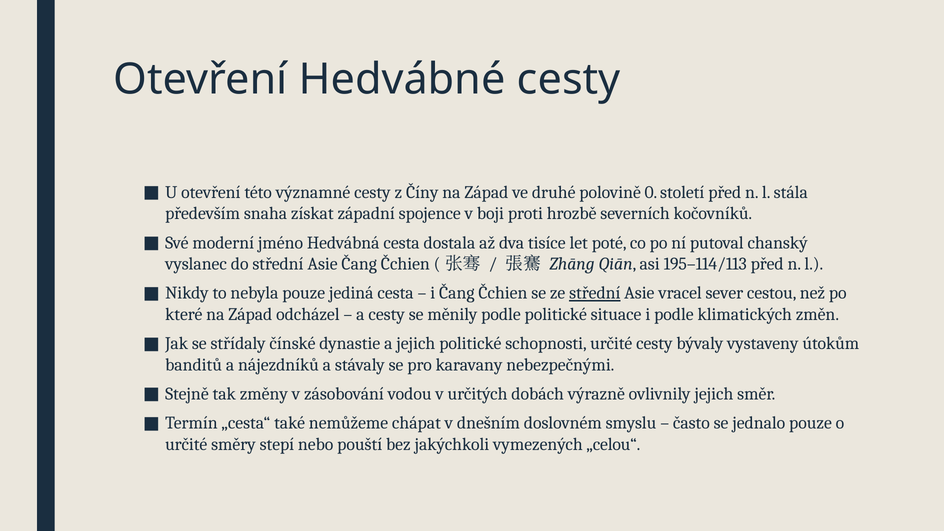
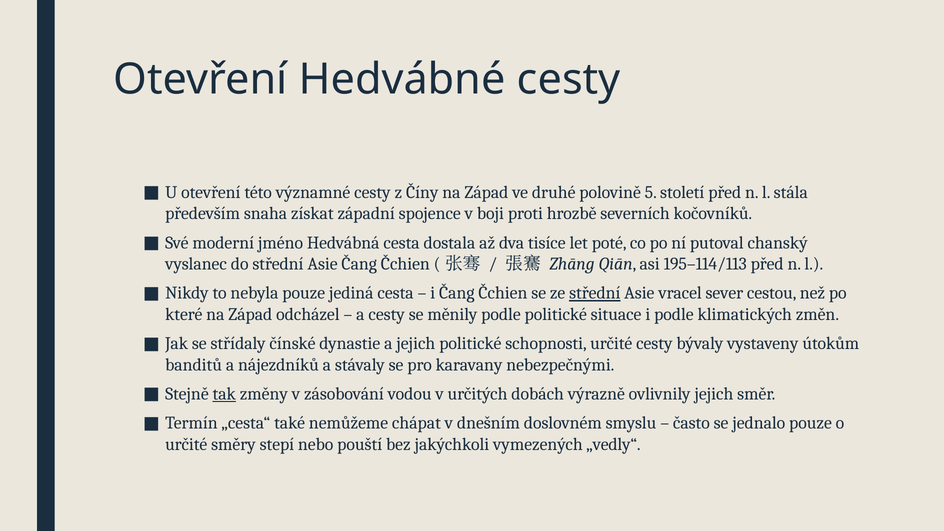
0: 0 -> 5
tak underline: none -> present
„celou“: „celou“ -> „vedly“
